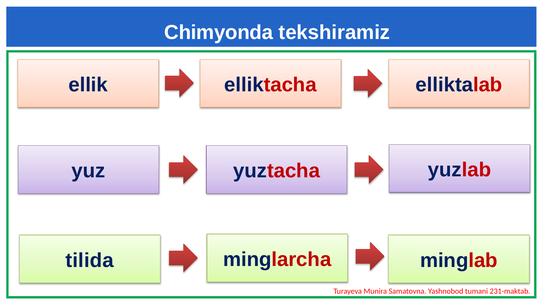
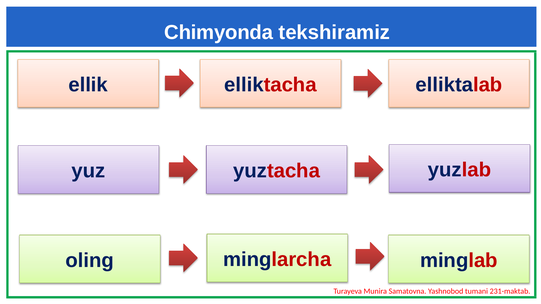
tilida: tilida -> oling
